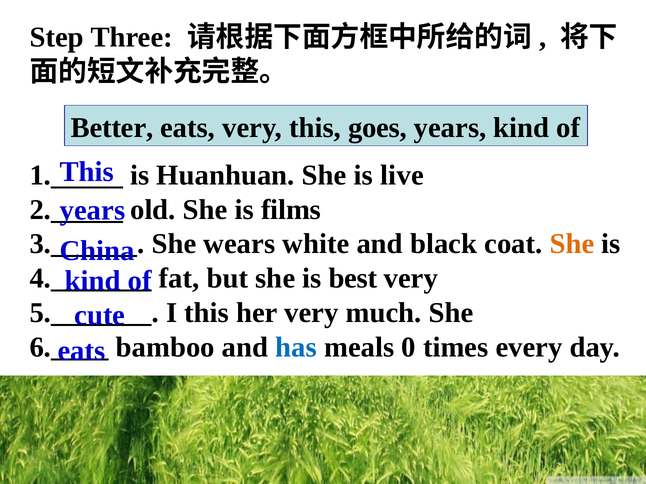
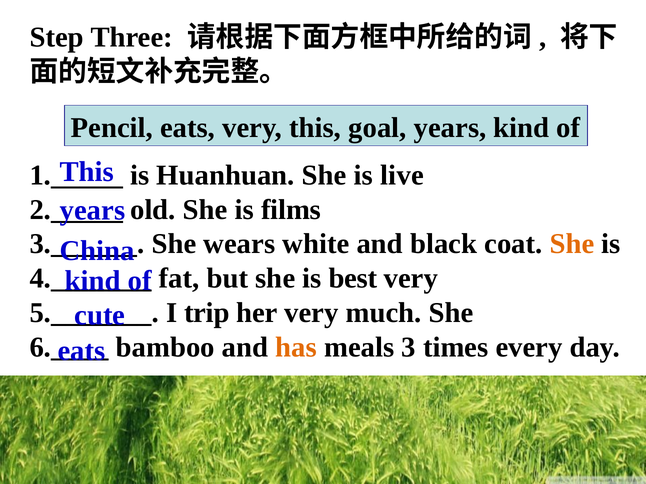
Better: Better -> Pencil
goes: goes -> goal
I this: this -> trip
has colour: blue -> orange
0: 0 -> 3
